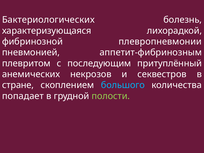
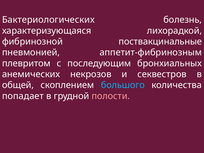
плевропневмонии: плевропневмонии -> поствакцинальные
притуплённый: притуплённый -> бронхиальных
стране: стране -> общей
полости colour: light green -> pink
